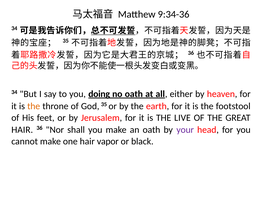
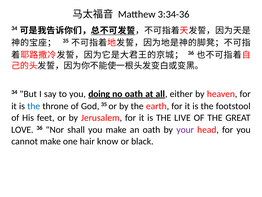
9:34-36: 9:34-36 -> 3:34-36
the at (34, 106) colour: orange -> blue
HAIR at (22, 130): HAIR -> LOVE
vapor: vapor -> know
